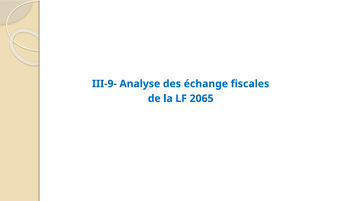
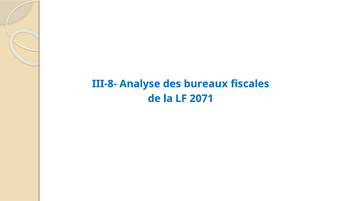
III-9-: III-9- -> III-8-
échange: échange -> bureaux
2065: 2065 -> 2071
